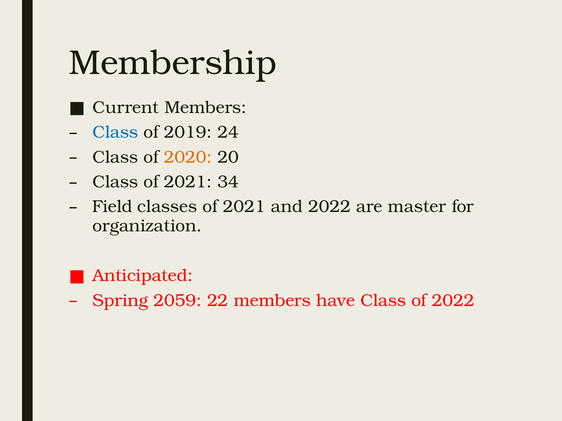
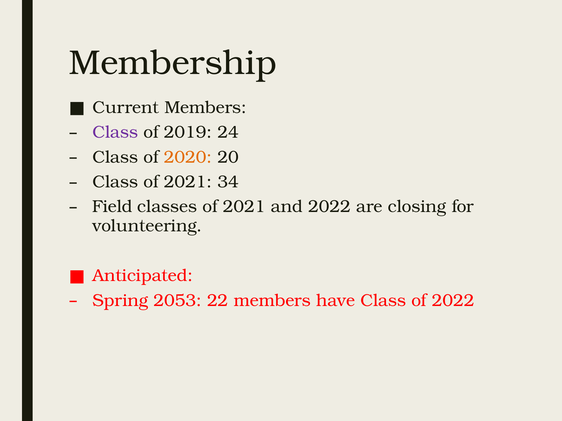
Class at (115, 132) colour: blue -> purple
master: master -> closing
organization: organization -> volunteering
2059: 2059 -> 2053
